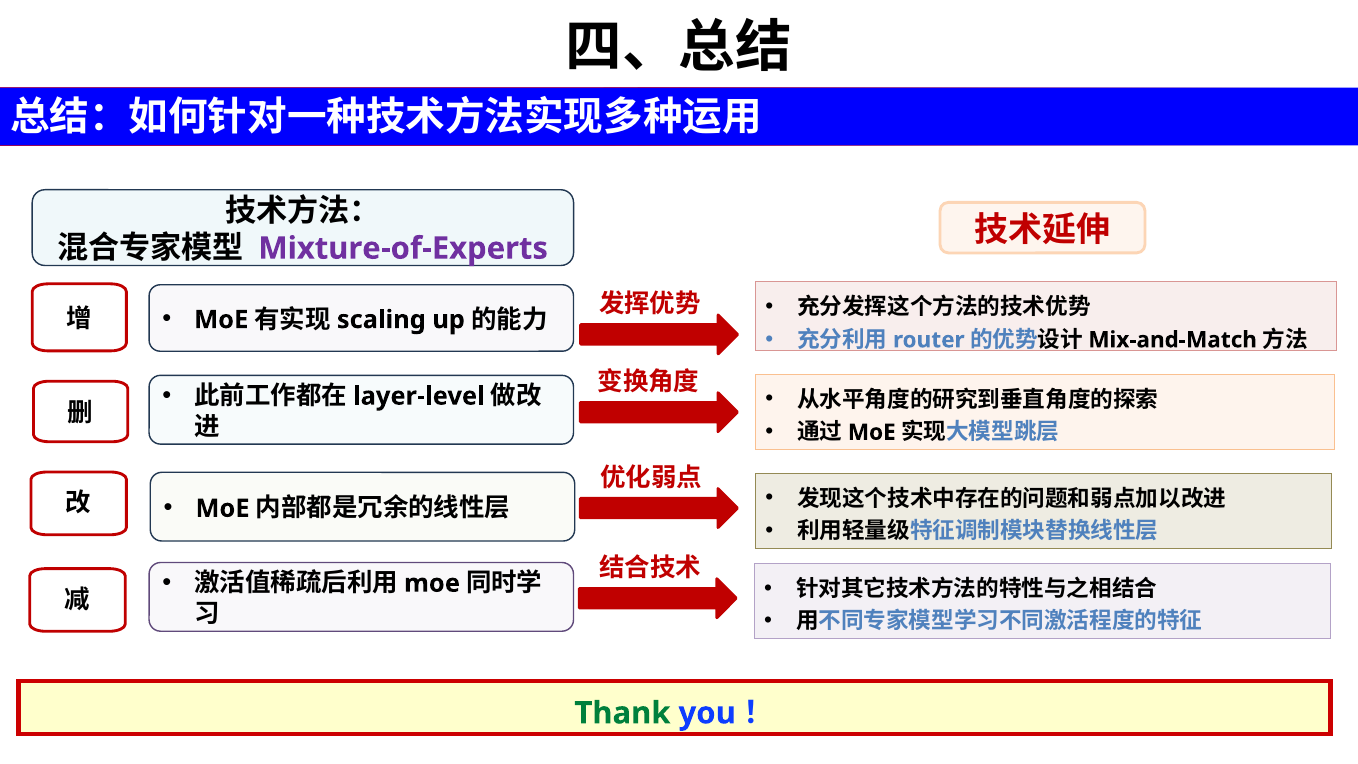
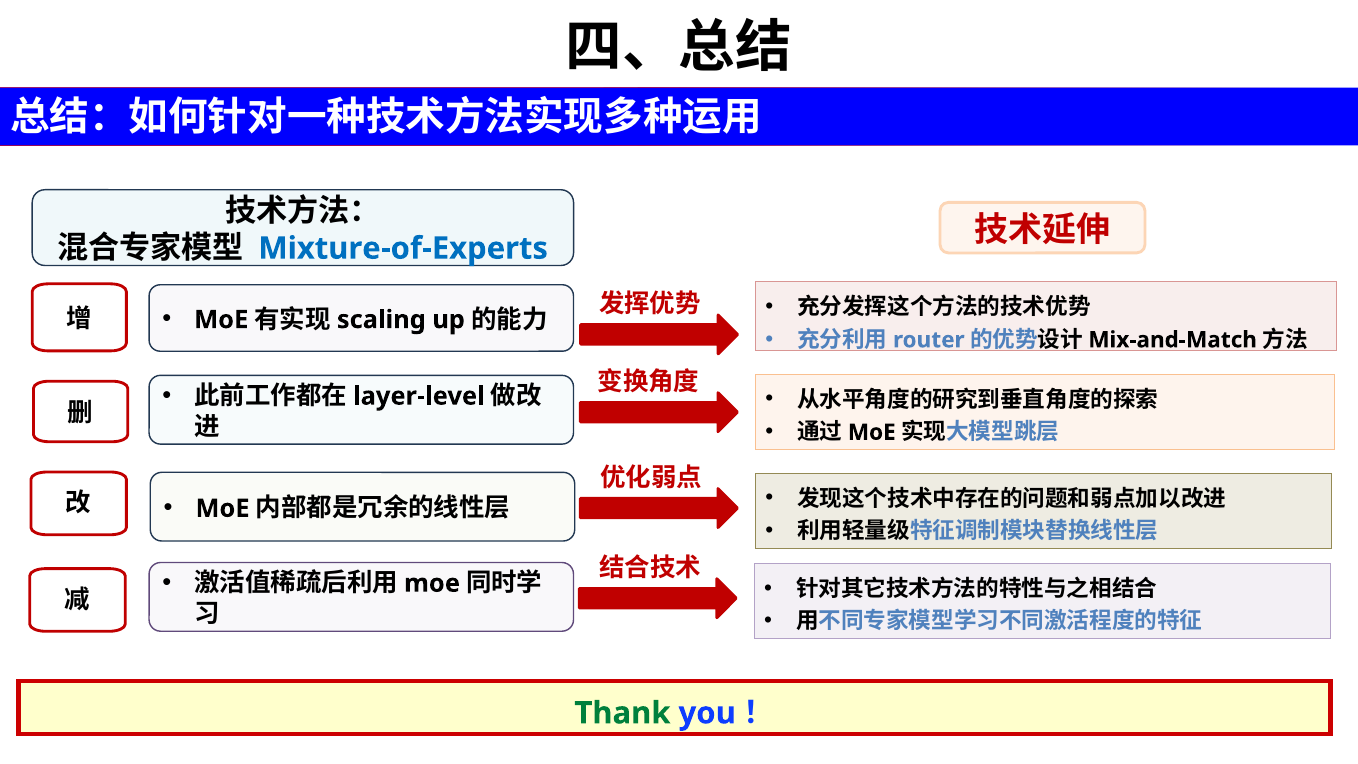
Mixture-of-Experts colour: purple -> blue
